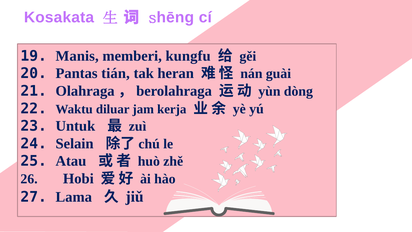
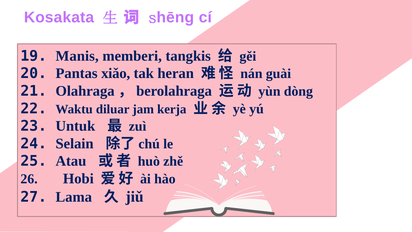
kungfu: kungfu -> tangkis
tián: tián -> xiǎo
